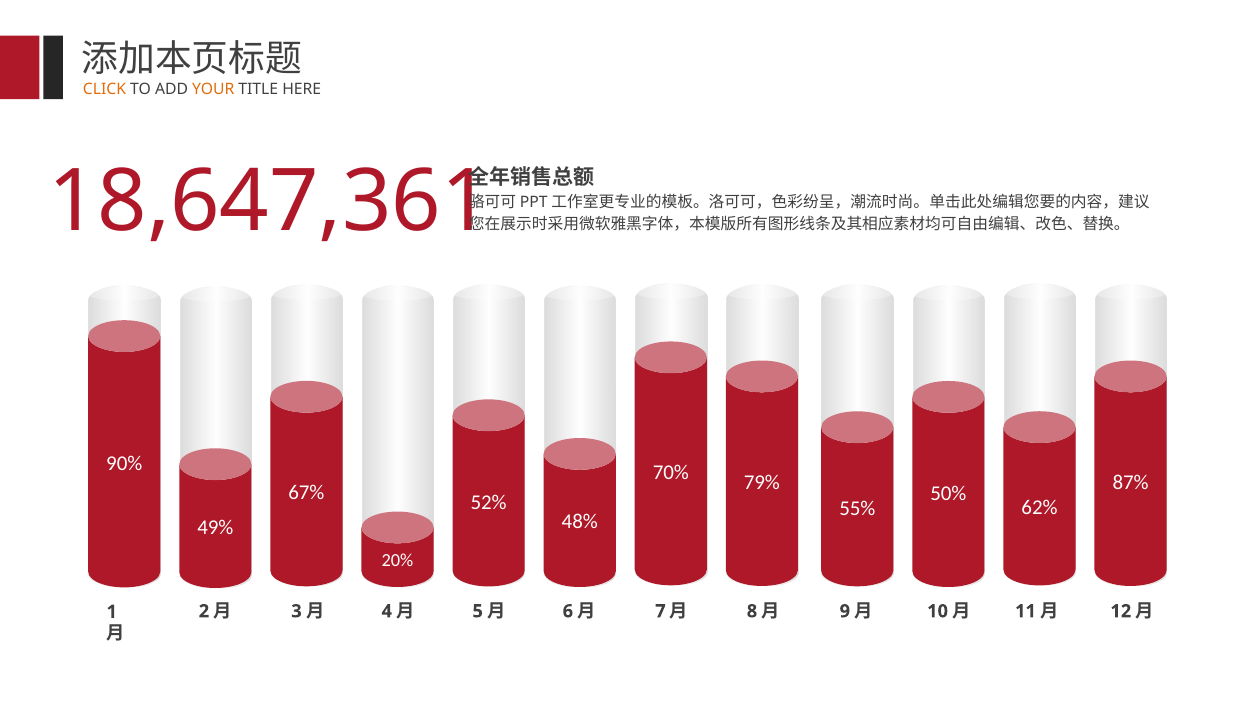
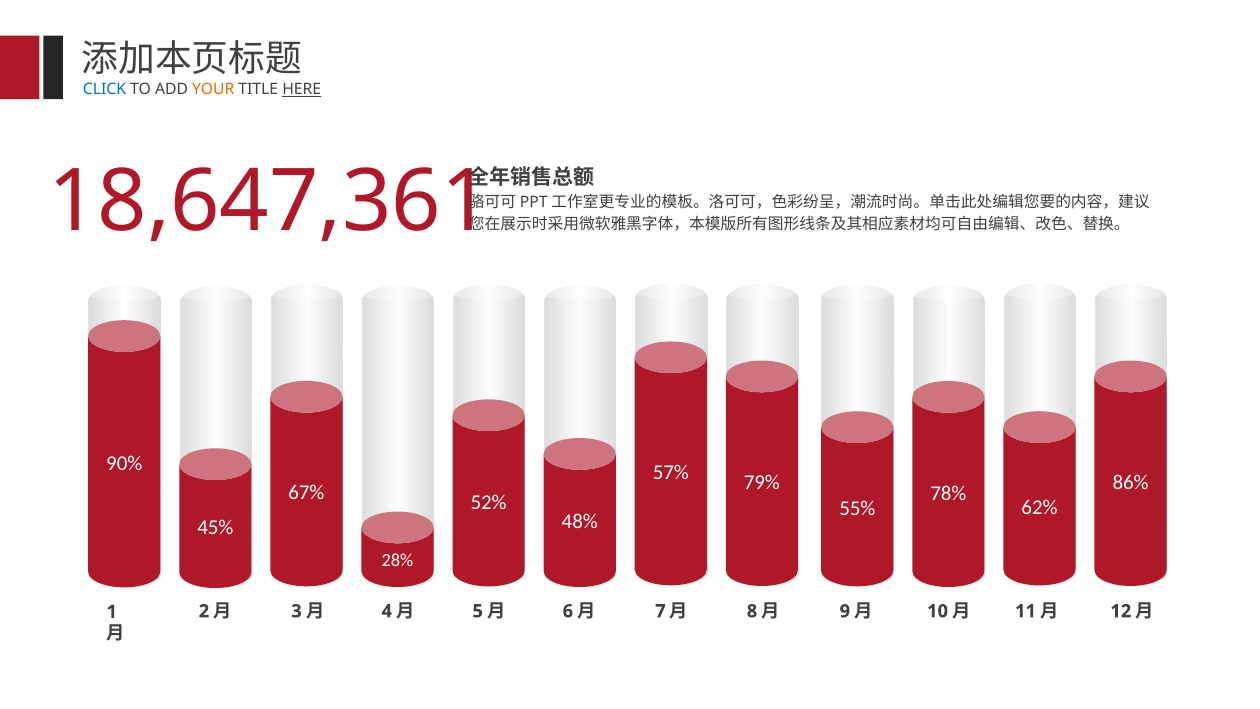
CLICK colour: orange -> blue
HERE underline: none -> present
70%: 70% -> 57%
87%: 87% -> 86%
50%: 50% -> 78%
49%: 49% -> 45%
20%: 20% -> 28%
